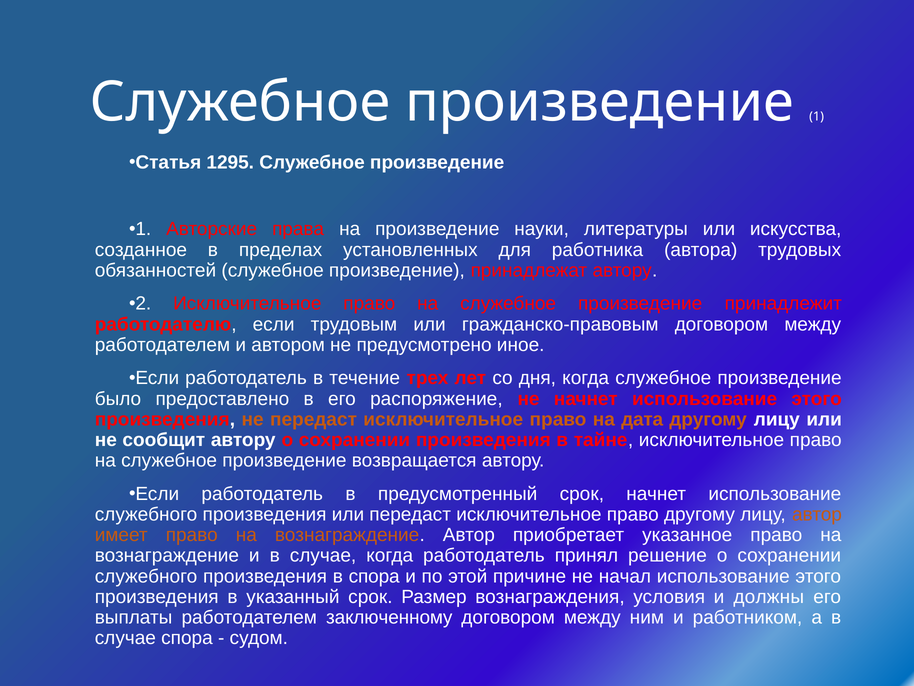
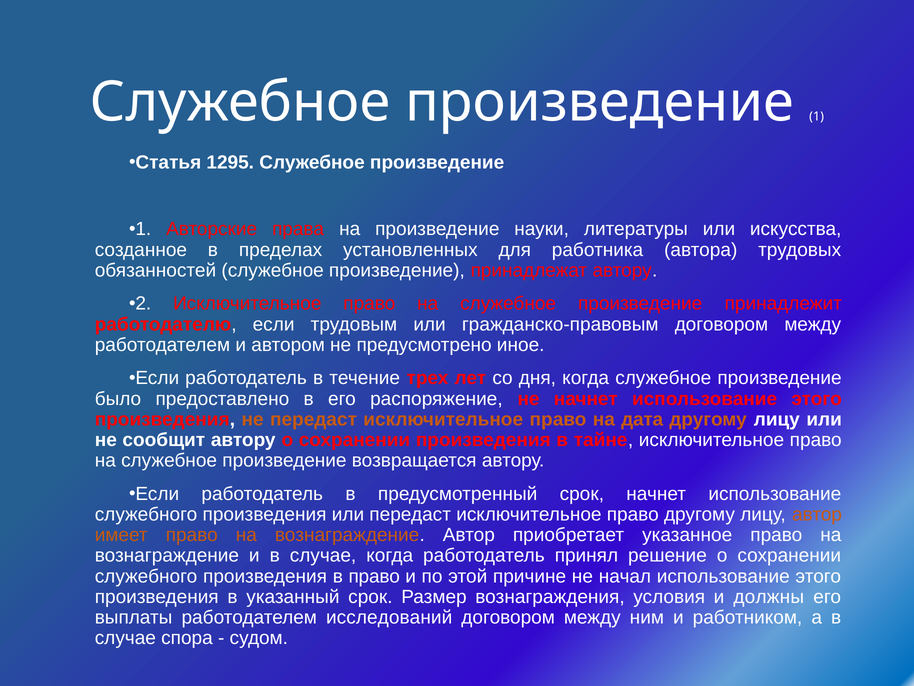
в спора: спора -> право
заключенному: заключенному -> исследований
